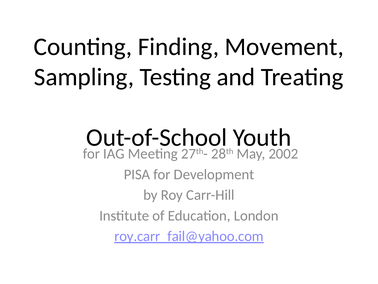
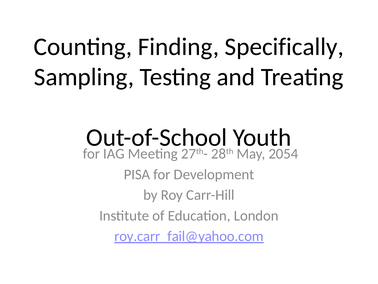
Movement: Movement -> Specifically
2002: 2002 -> 2054
